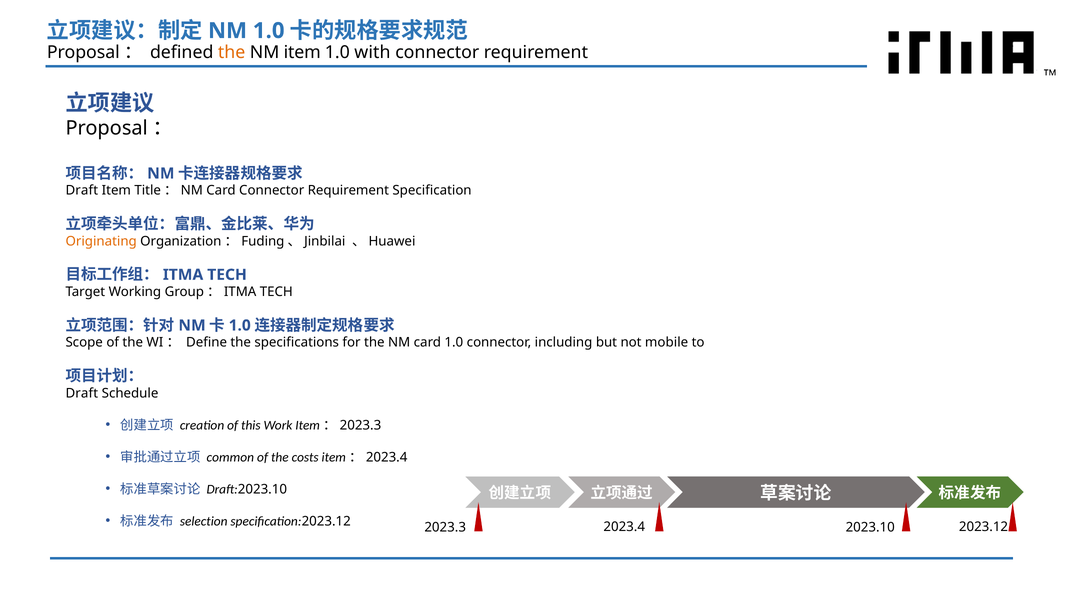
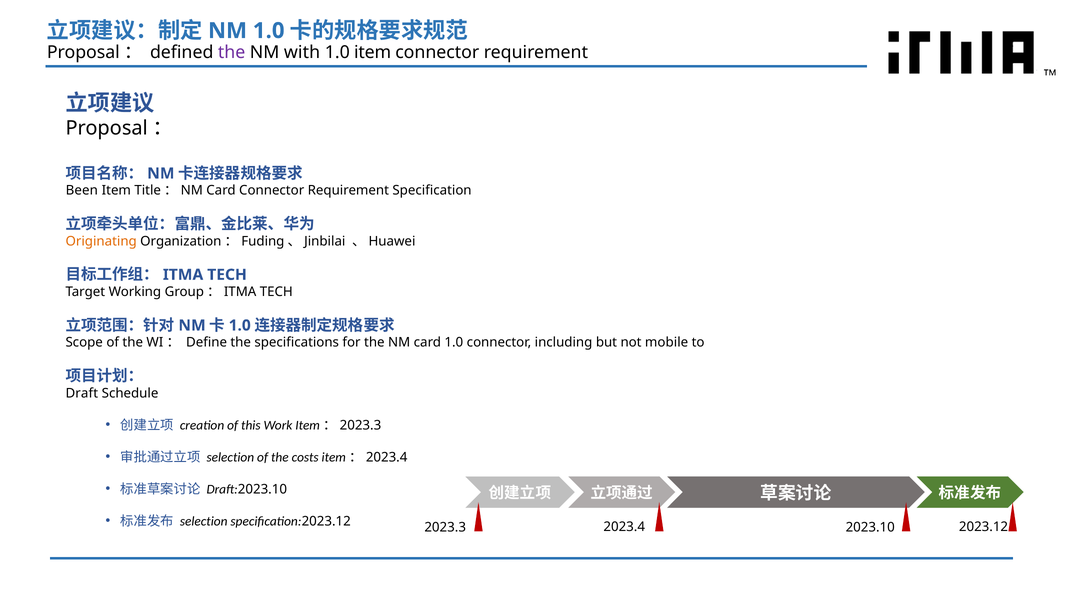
the at (232, 52) colour: orange -> purple
NM item: item -> with
1.0 with: with -> item
Draft at (82, 190): Draft -> Been
common at (230, 457): common -> selection
